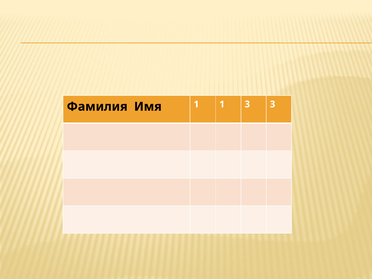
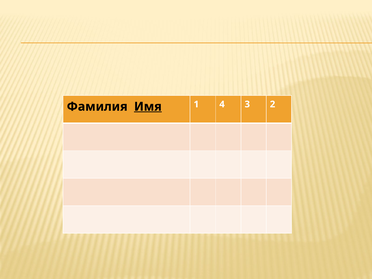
Имя underline: none -> present
1 1: 1 -> 4
3 3: 3 -> 2
